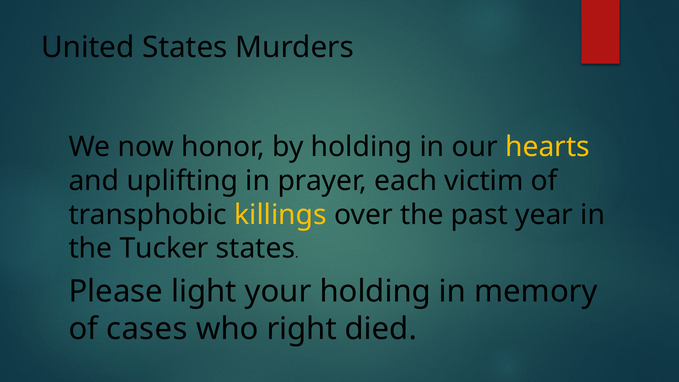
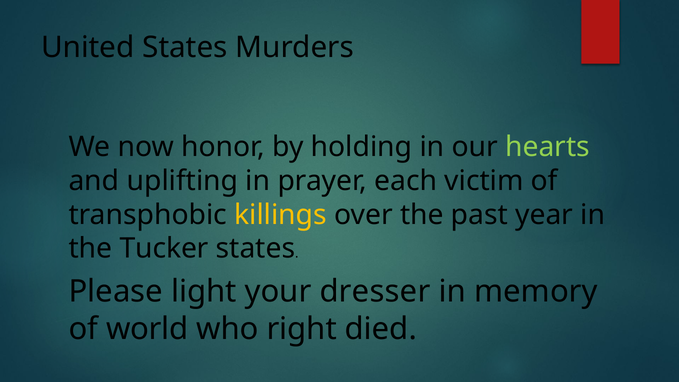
hearts colour: yellow -> light green
your holding: holding -> dresser
cases: cases -> world
